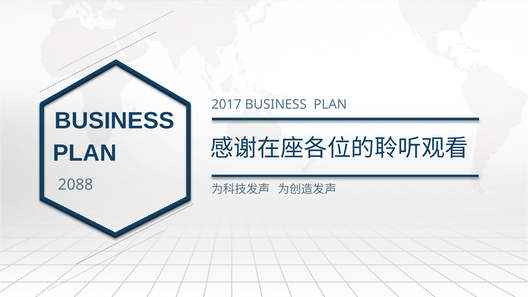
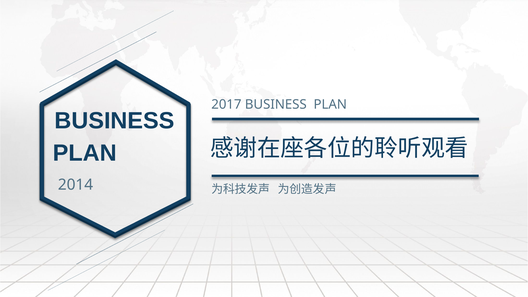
2088: 2088 -> 2014
